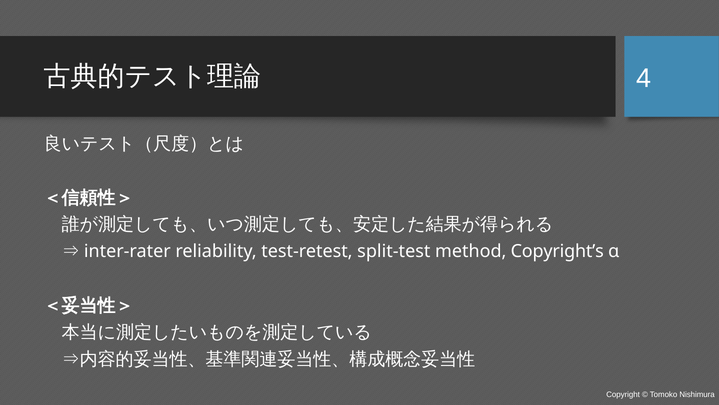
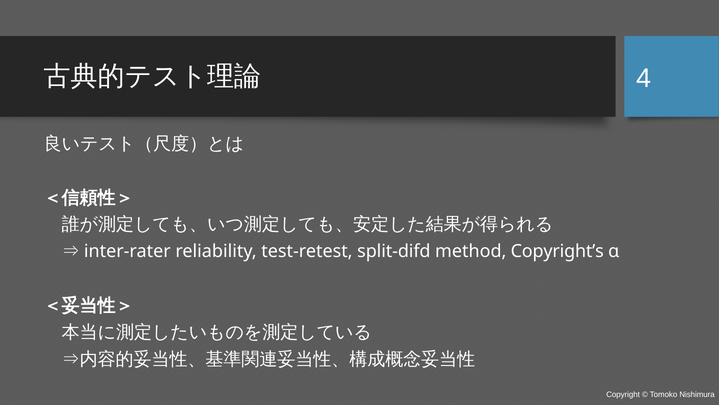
split-test: split-test -> split-difd
